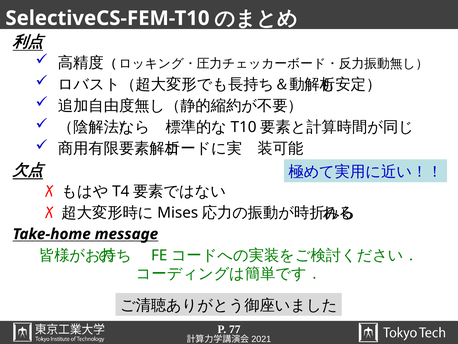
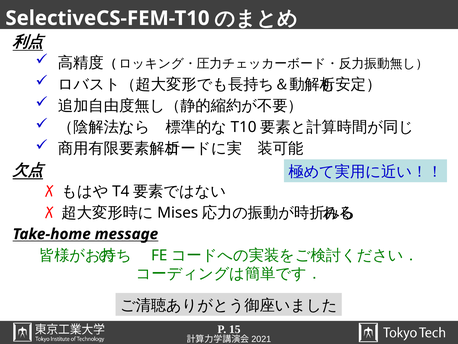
77: 77 -> 15
